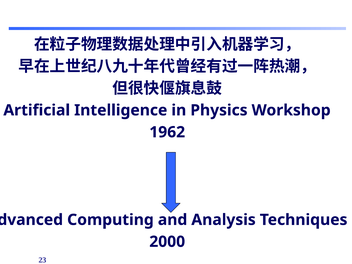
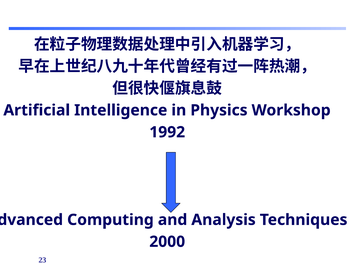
1962: 1962 -> 1992
